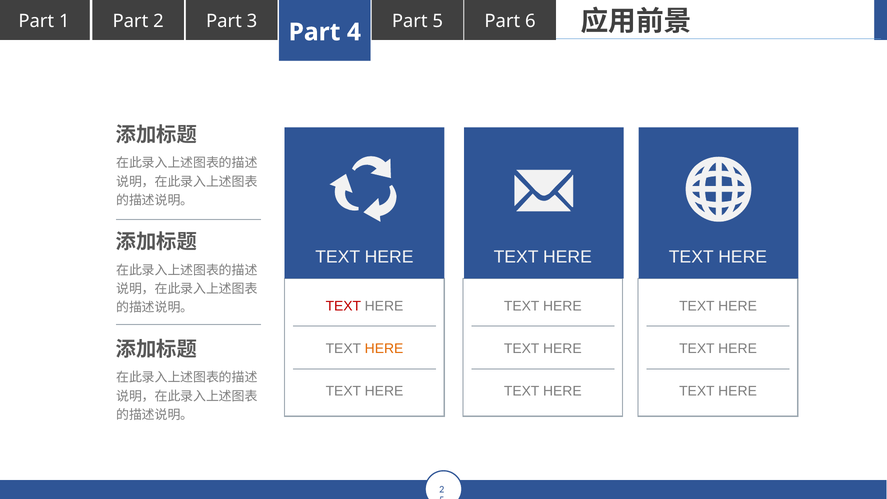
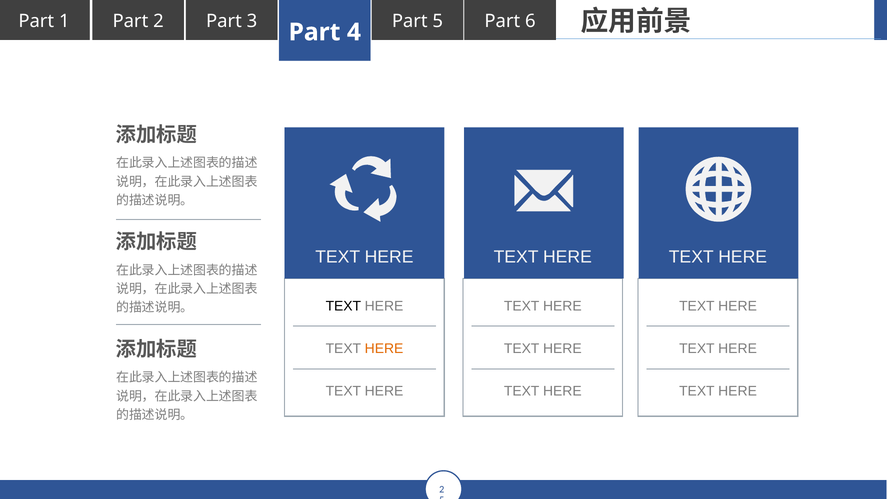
TEXT at (343, 306) colour: red -> black
